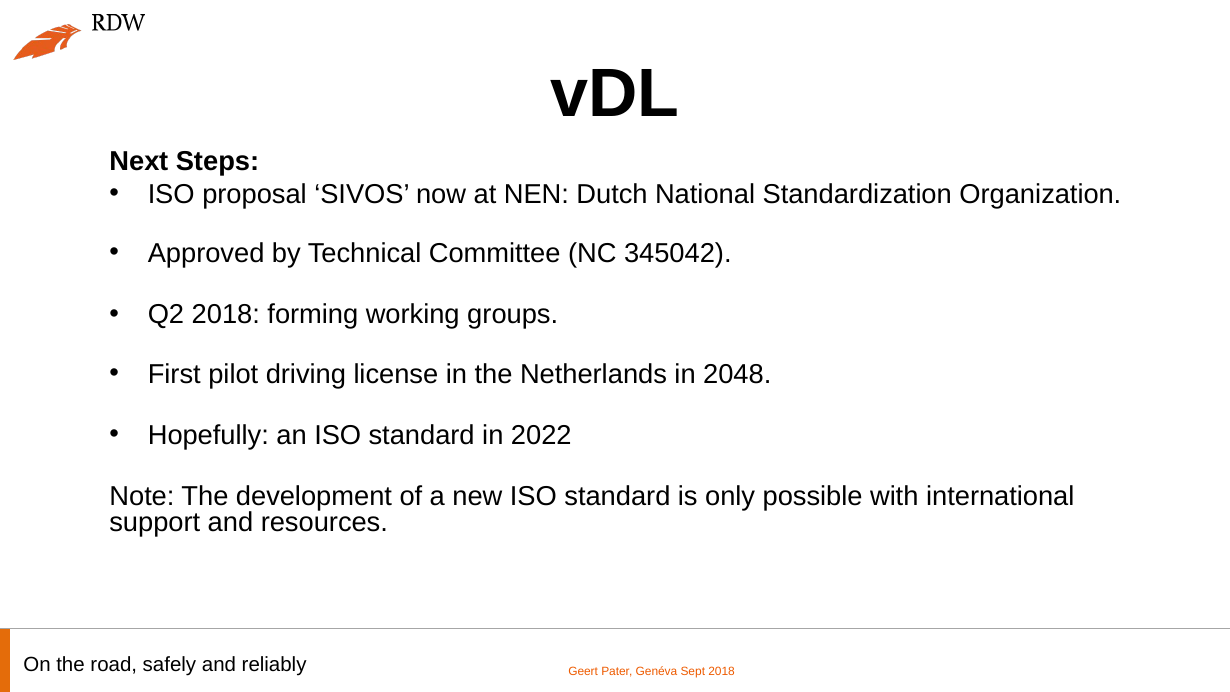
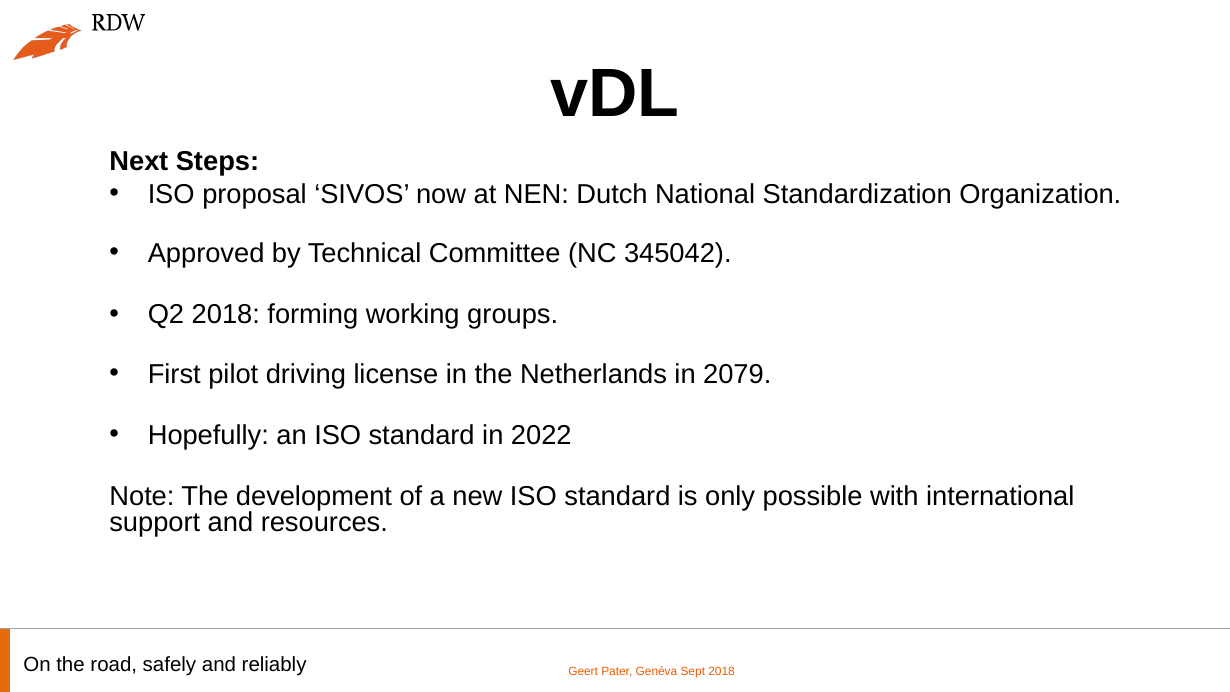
2048: 2048 -> 2079
